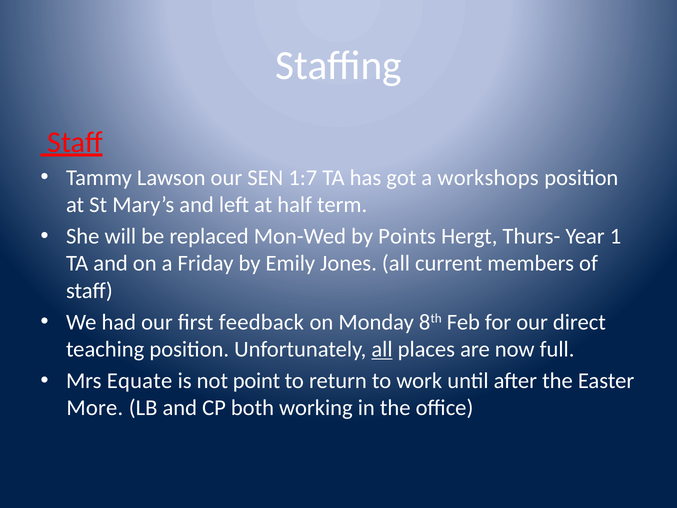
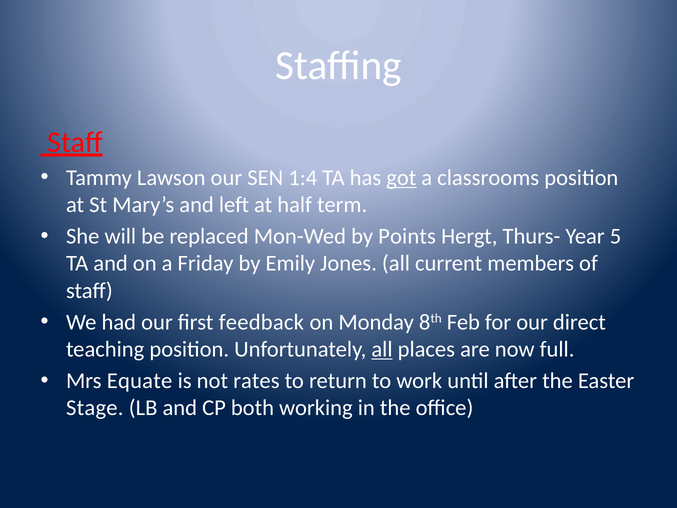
1:7: 1:7 -> 1:4
got underline: none -> present
workshops: workshops -> classrooms
1: 1 -> 5
point: point -> rates
More: More -> Stage
